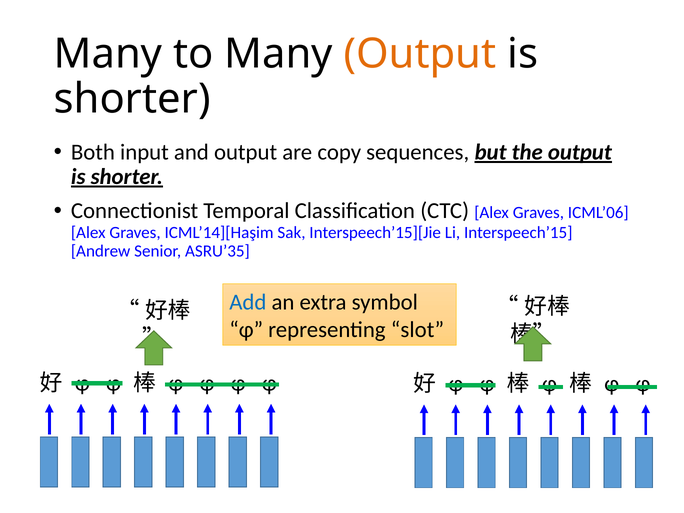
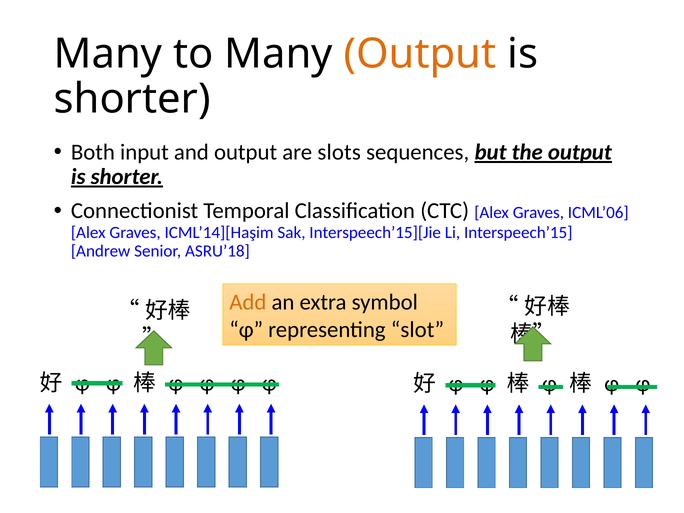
copy: copy -> slots
ASRU’35: ASRU’35 -> ASRU’18
Add colour: blue -> orange
